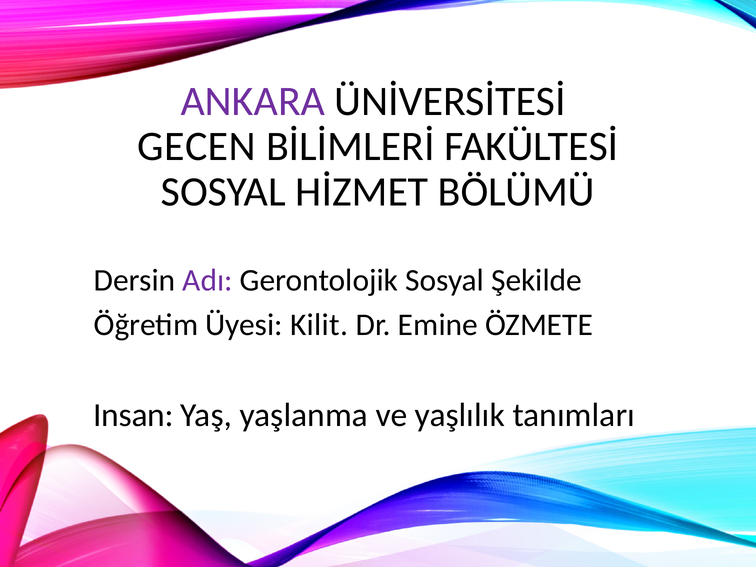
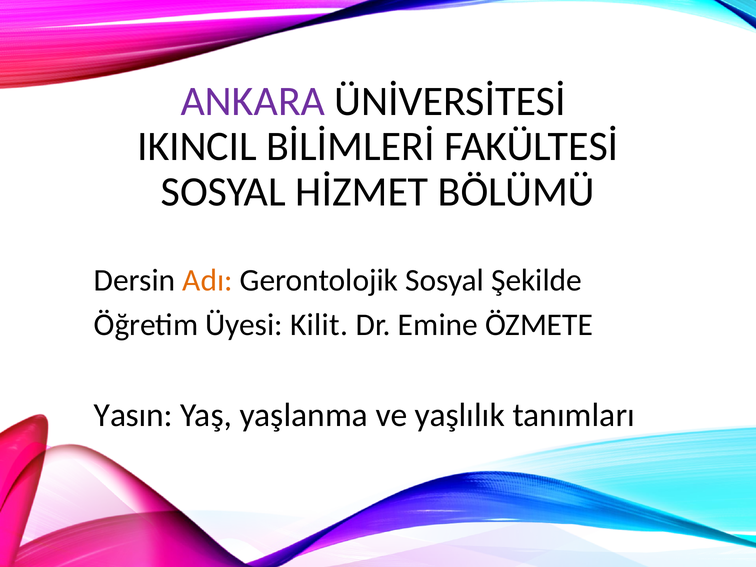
GECEN: GECEN -> IKINCIL
Adı colour: purple -> orange
Insan: Insan -> Yasın
